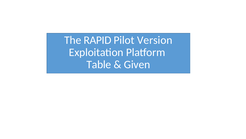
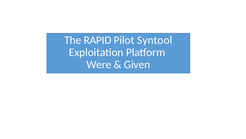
Version: Version -> Syntool
Table: Table -> Were
